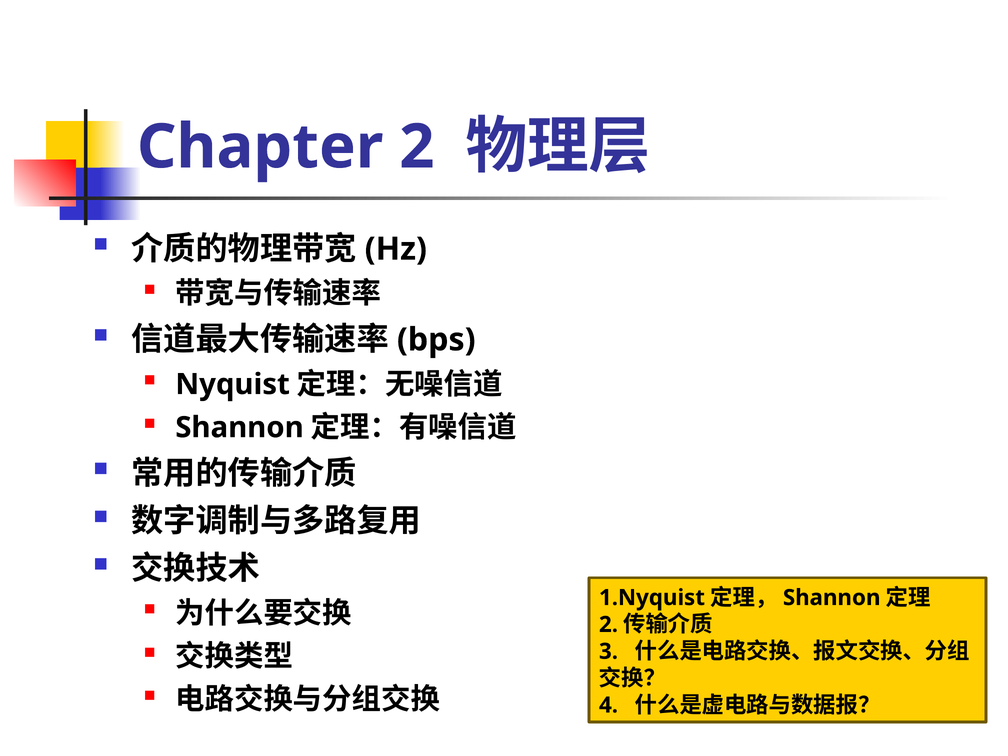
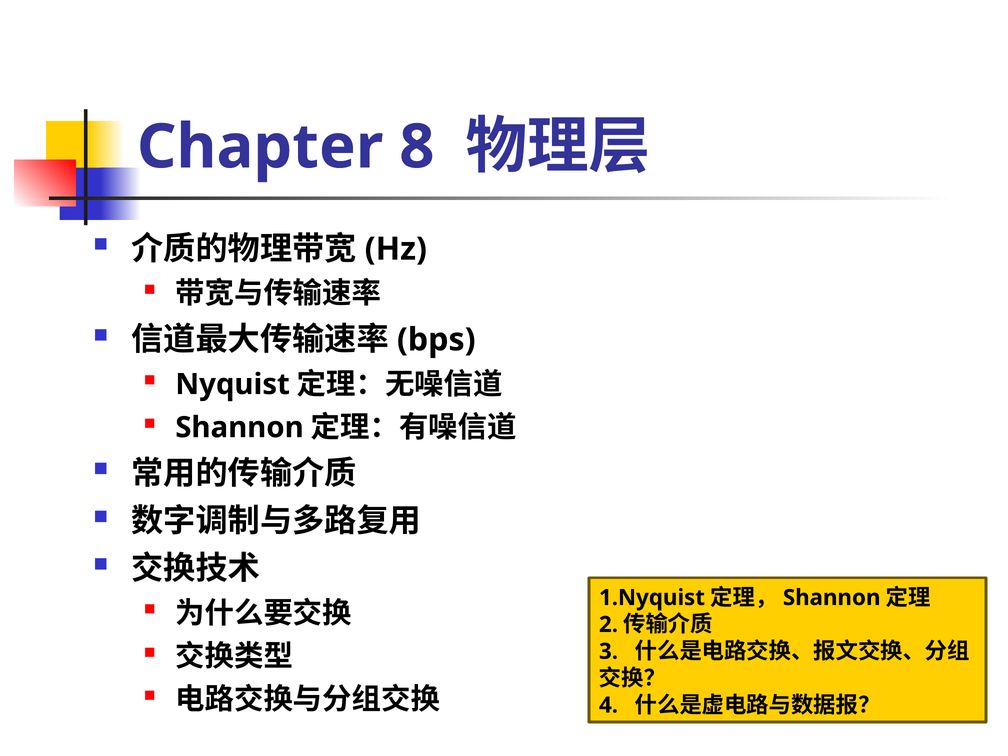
Chapter 2: 2 -> 8
